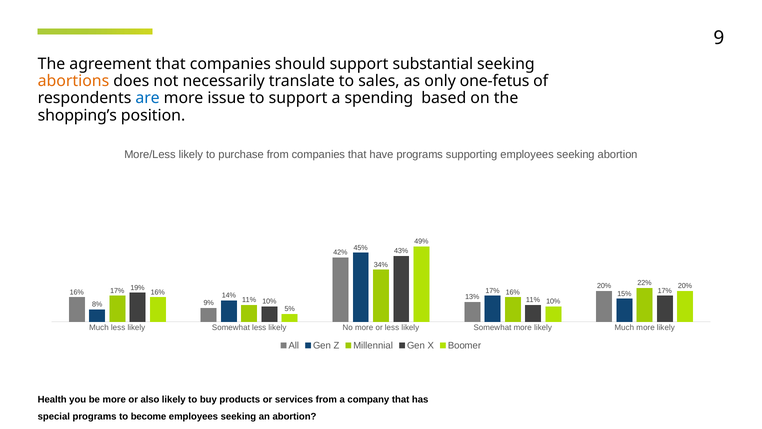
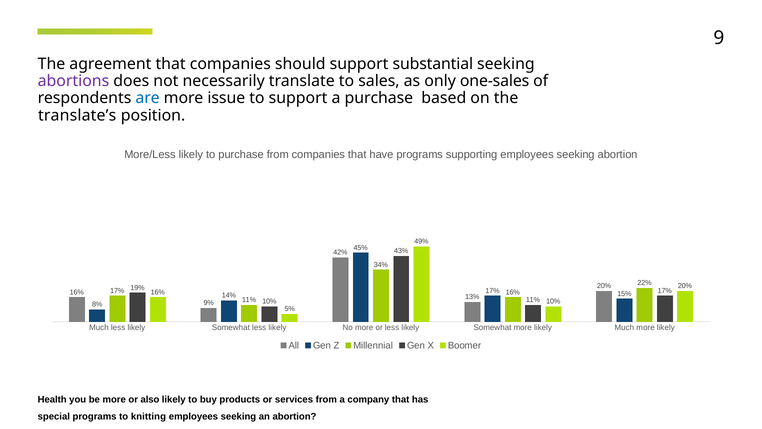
abortions colour: orange -> purple
one-fetus: one-fetus -> one-sales
a spending: spending -> purchase
shopping’s: shopping’s -> translate’s
become: become -> knitting
